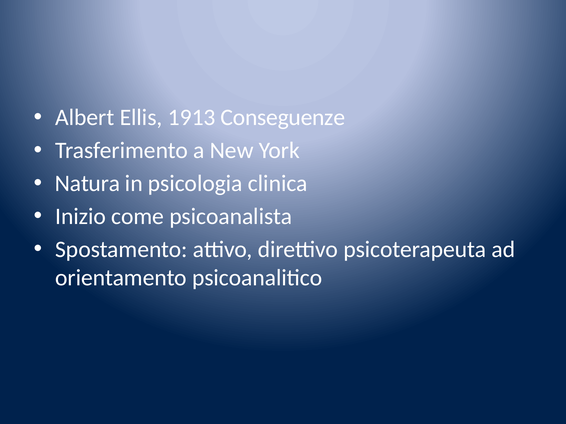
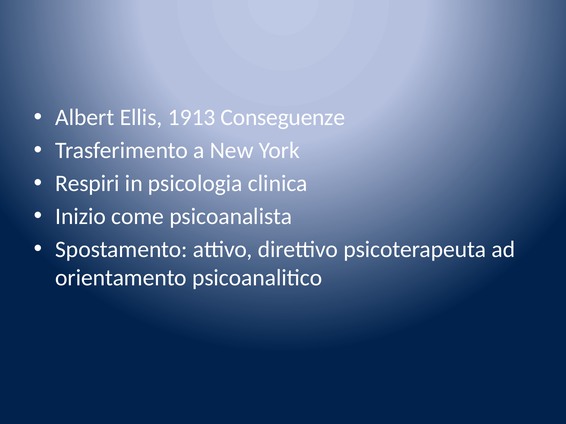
Natura: Natura -> Respiri
